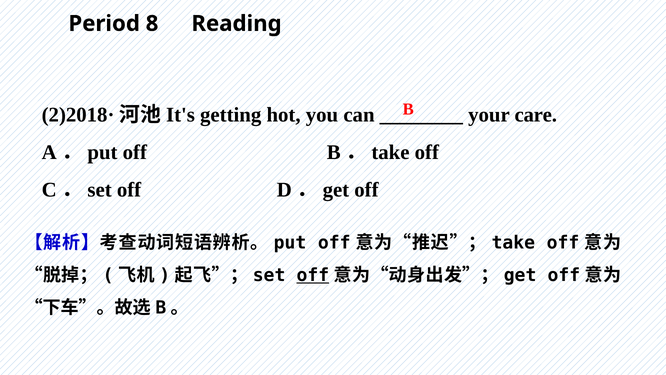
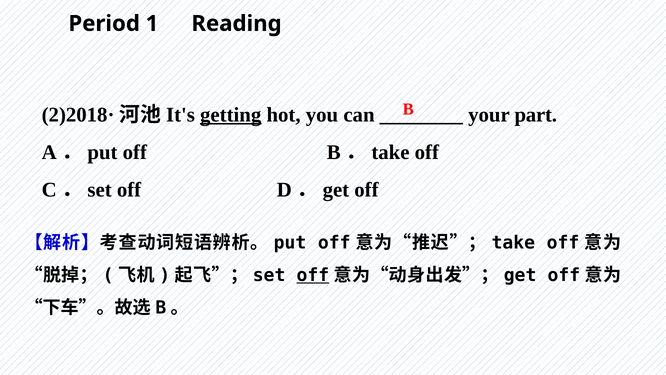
8: 8 -> 1
getting underline: none -> present
care: care -> part
